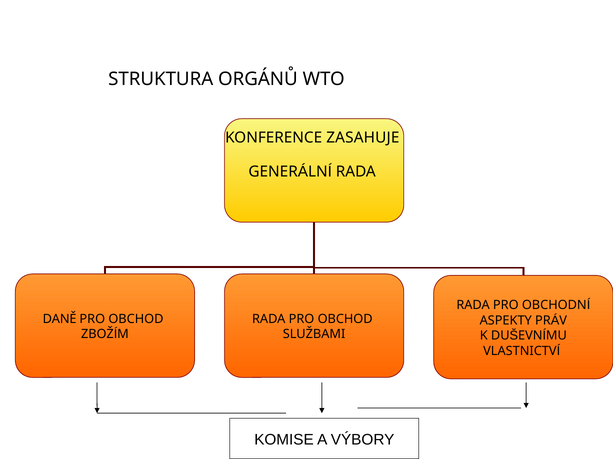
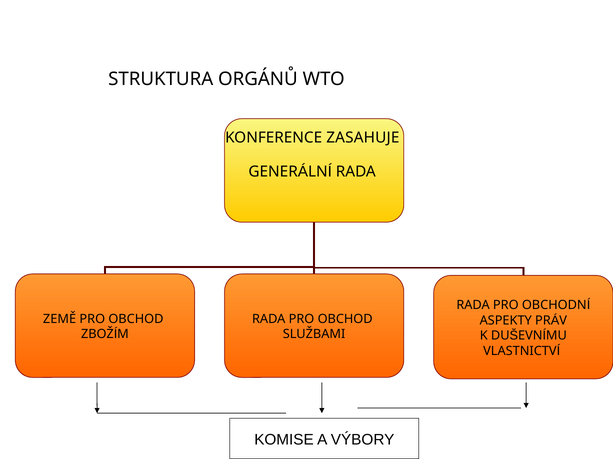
DANĚ: DANĚ -> ZEMĚ
